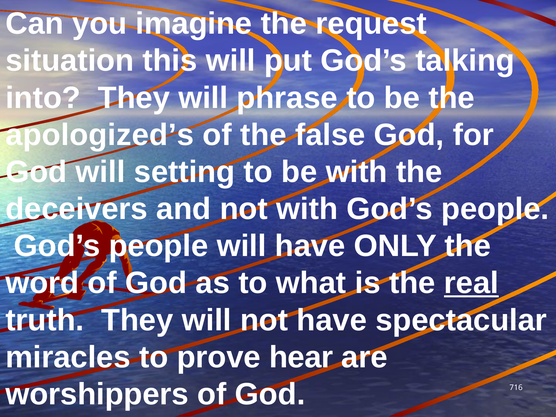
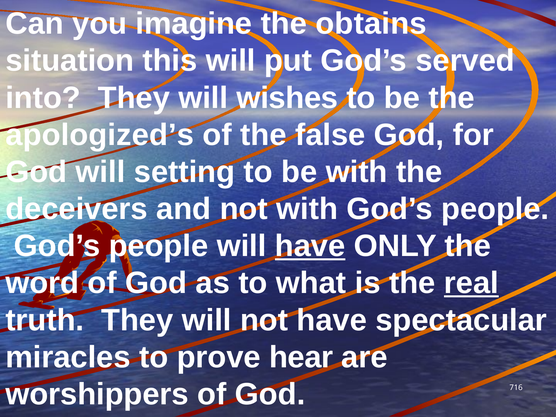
request: request -> obtains
talking: talking -> served
phrase: phrase -> wishes
have at (310, 246) underline: none -> present
